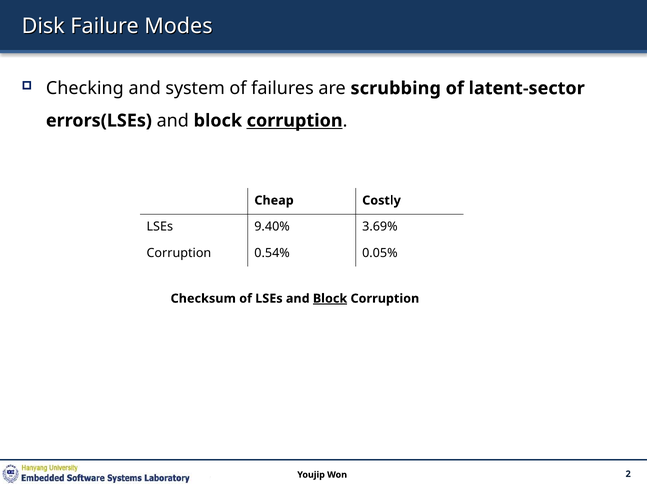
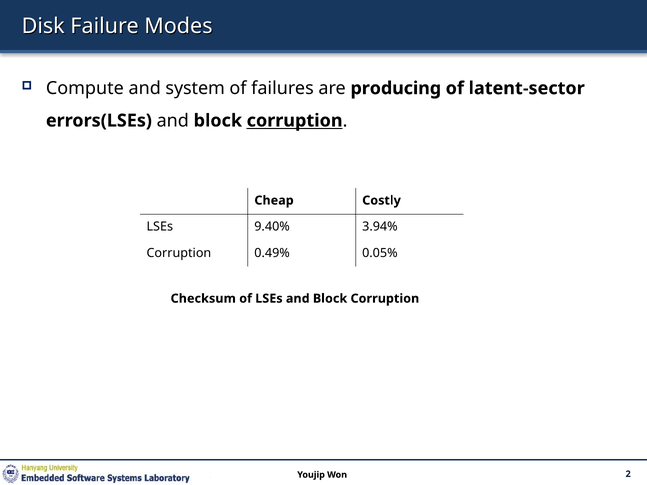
Checking: Checking -> Compute
scrubbing: scrubbing -> producing
3.69%: 3.69% -> 3.94%
0.54%: 0.54% -> 0.49%
Block at (330, 299) underline: present -> none
